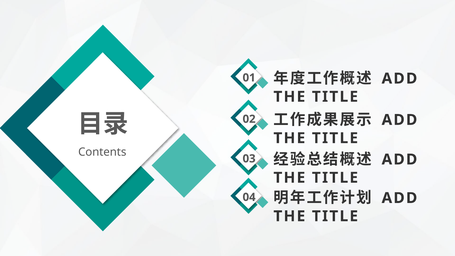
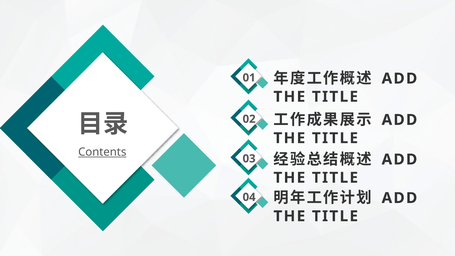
Contents underline: none -> present
